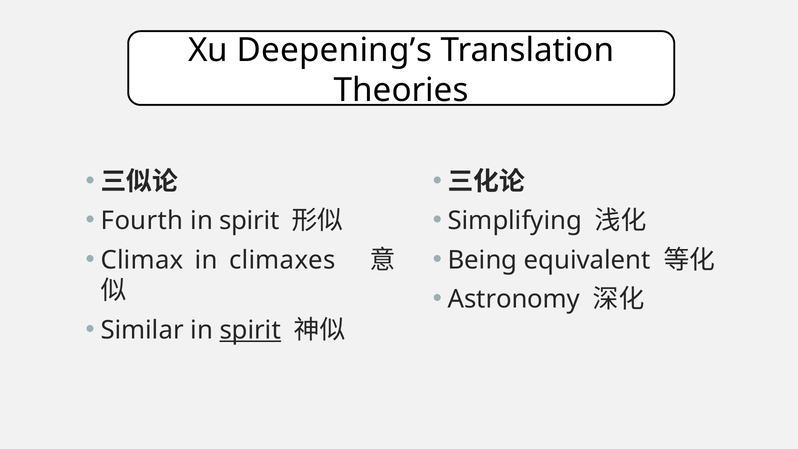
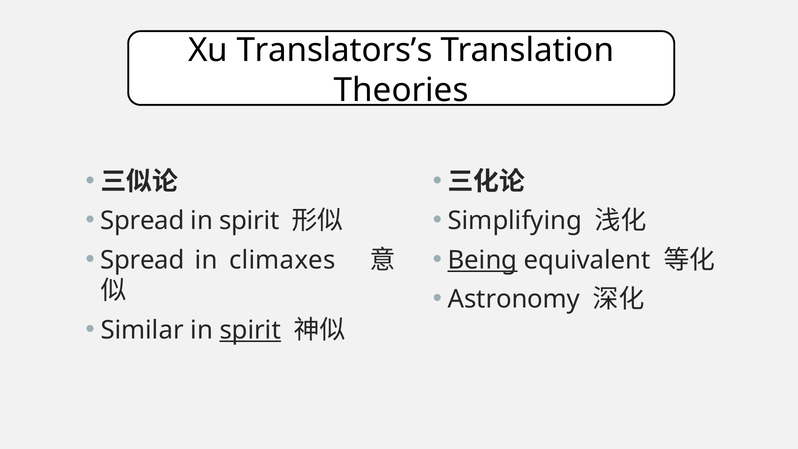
Deepening’s: Deepening’s -> Translators’s
Fourth at (142, 221): Fourth -> Spread
Climax at (142, 260): Climax -> Spread
Being underline: none -> present
